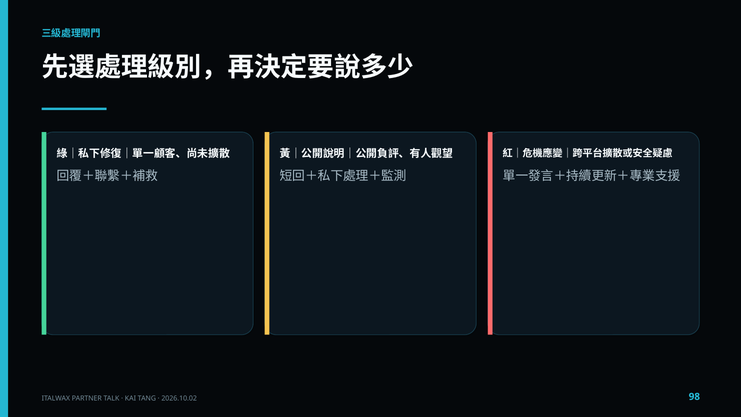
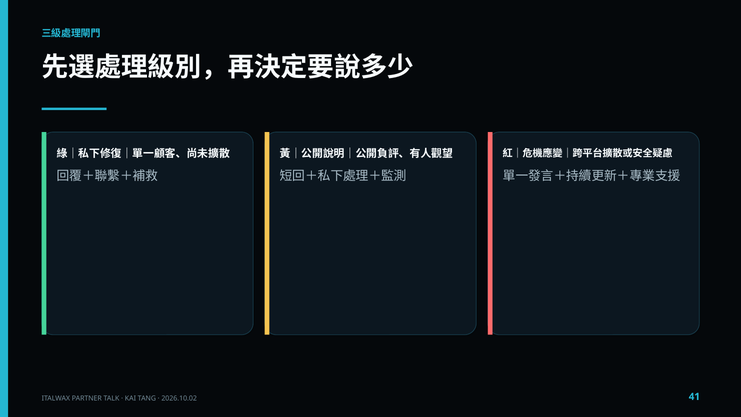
98: 98 -> 41
